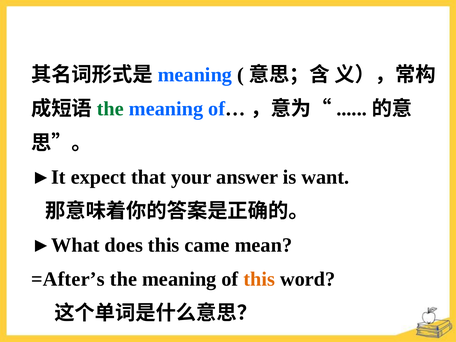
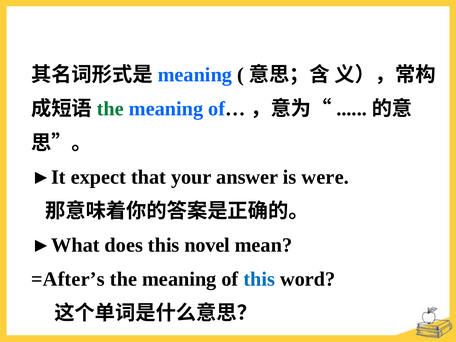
want: want -> were
came: came -> novel
this at (259, 279) colour: orange -> blue
